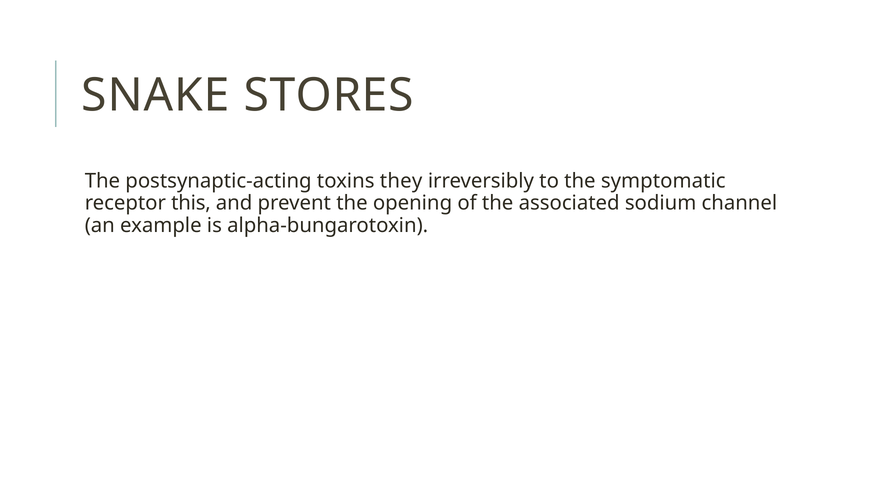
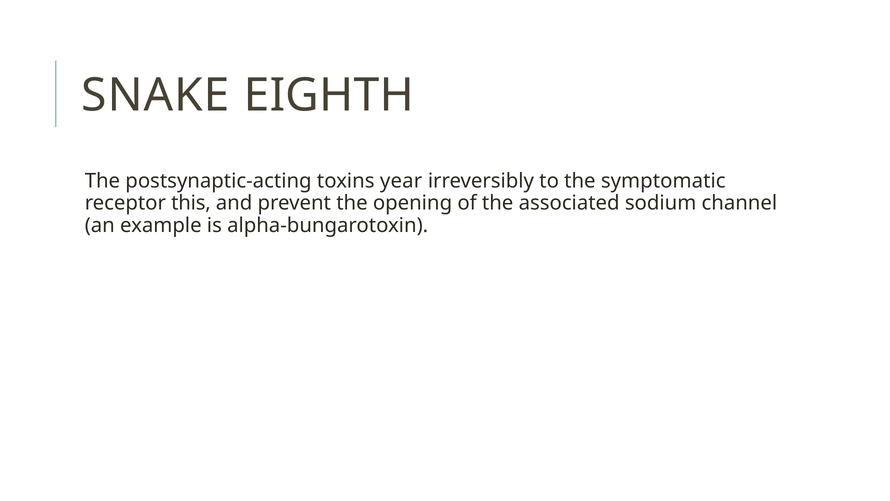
STORES: STORES -> EIGHTH
they: they -> year
